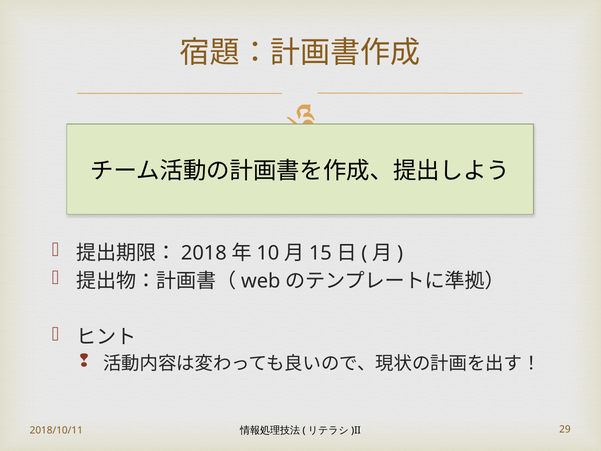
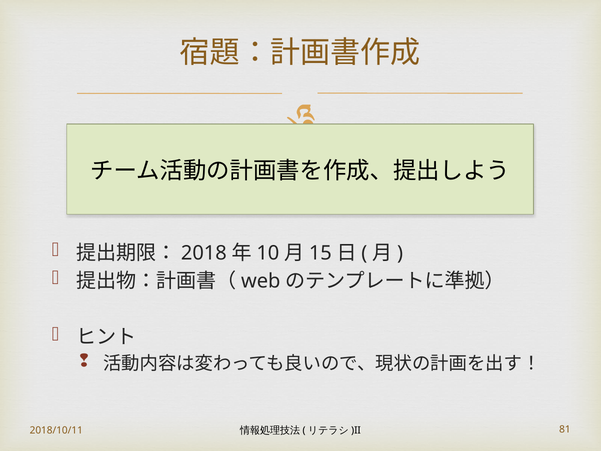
29: 29 -> 81
